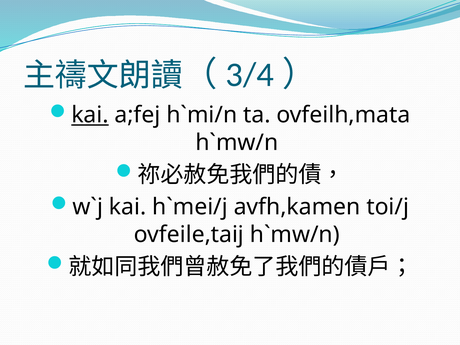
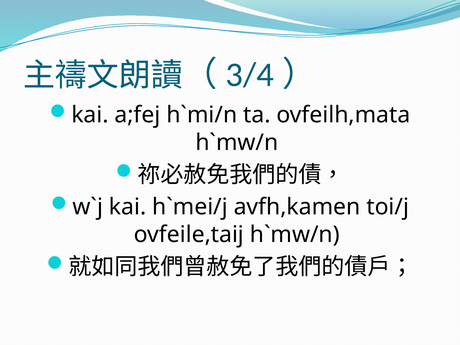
kai at (90, 115) underline: present -> none
